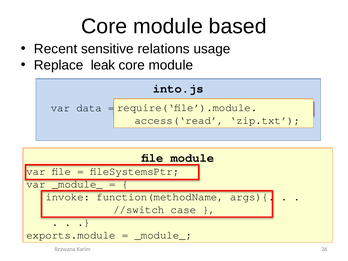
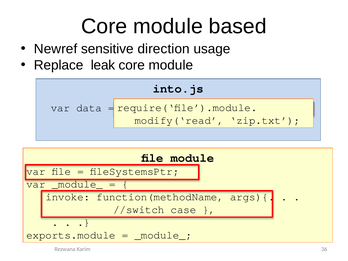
Recent: Recent -> Newref
relations: relations -> direction
access(‘read: access(‘read -> modify(‘read
